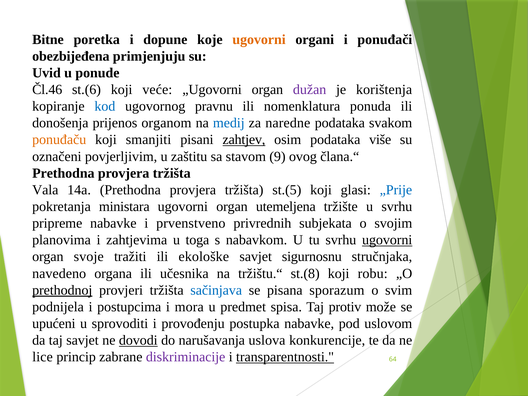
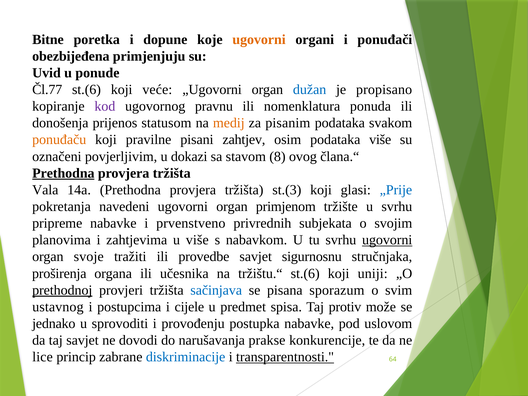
Čl.46: Čl.46 -> Čl.77
dužan colour: purple -> blue
korištenja: korištenja -> propisano
kod colour: blue -> purple
organom: organom -> statusom
medij colour: blue -> orange
naredne: naredne -> pisanim
smanjiti: smanjiti -> pravilne
zahtjev underline: present -> none
zaštitu: zaštitu -> dokazi
9: 9 -> 8
Prethodna at (63, 173) underline: none -> present
st.(5: st.(5 -> st.(3
ministara: ministara -> navedeni
utemeljena: utemeljena -> primjenom
u toga: toga -> više
ekološke: ekološke -> provedbe
navedeno: navedeno -> proširenja
tržištu.“ st.(8: st.(8 -> st.(6
robu: robu -> uniji
podnijela: podnijela -> ustavnog
mora: mora -> cijele
upućeni: upućeni -> jednako
dovodi underline: present -> none
uslova: uslova -> prakse
diskriminacije colour: purple -> blue
